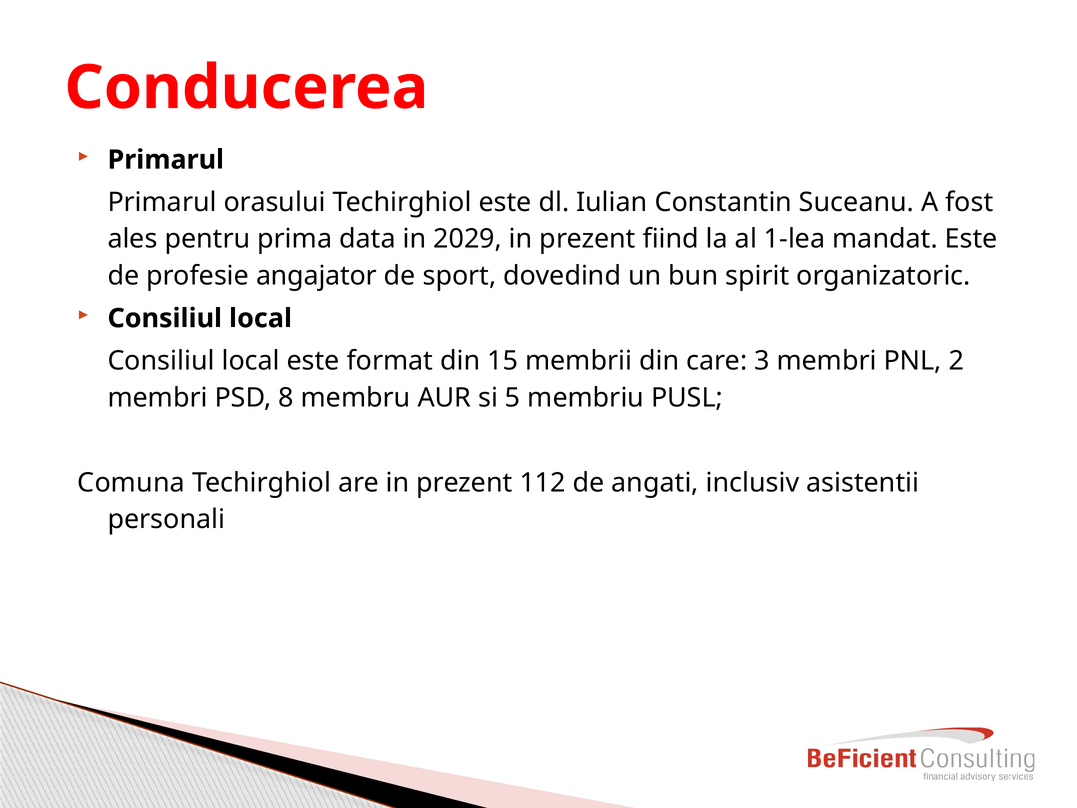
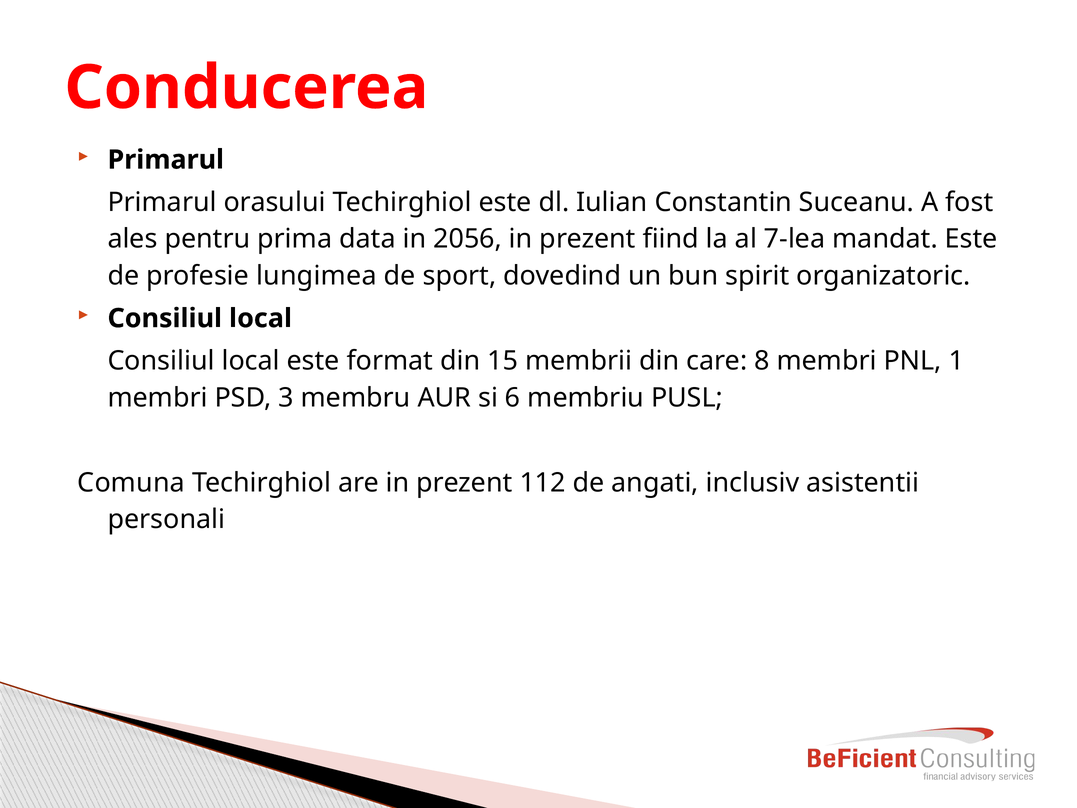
2029: 2029 -> 2056
1-lea: 1-lea -> 7-lea
angajator: angajator -> lungimea
3: 3 -> 8
2: 2 -> 1
8: 8 -> 3
5: 5 -> 6
